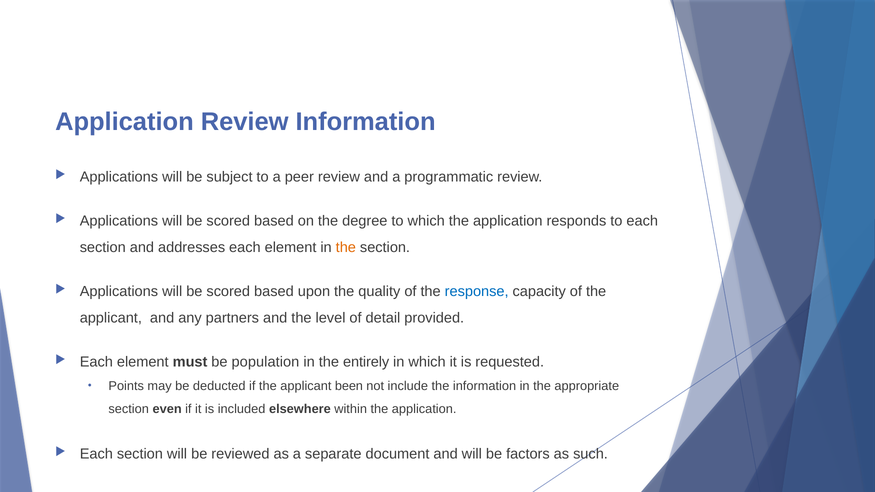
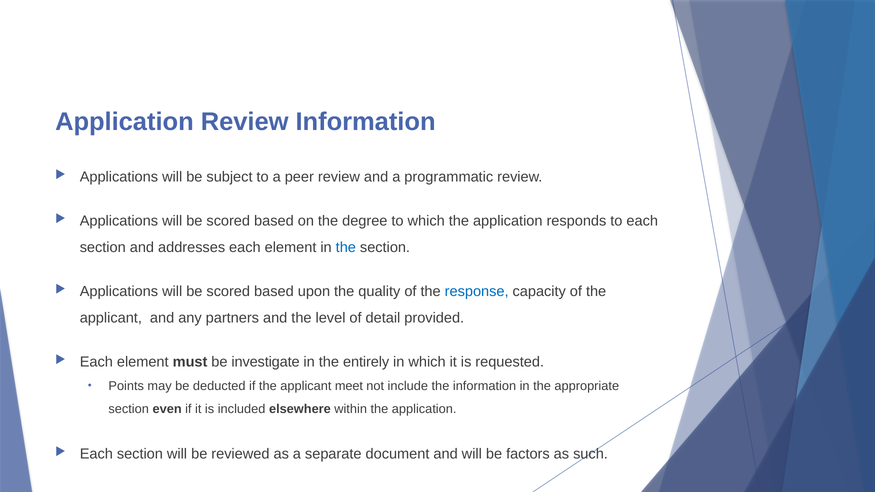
the at (346, 247) colour: orange -> blue
population: population -> investigate
been: been -> meet
